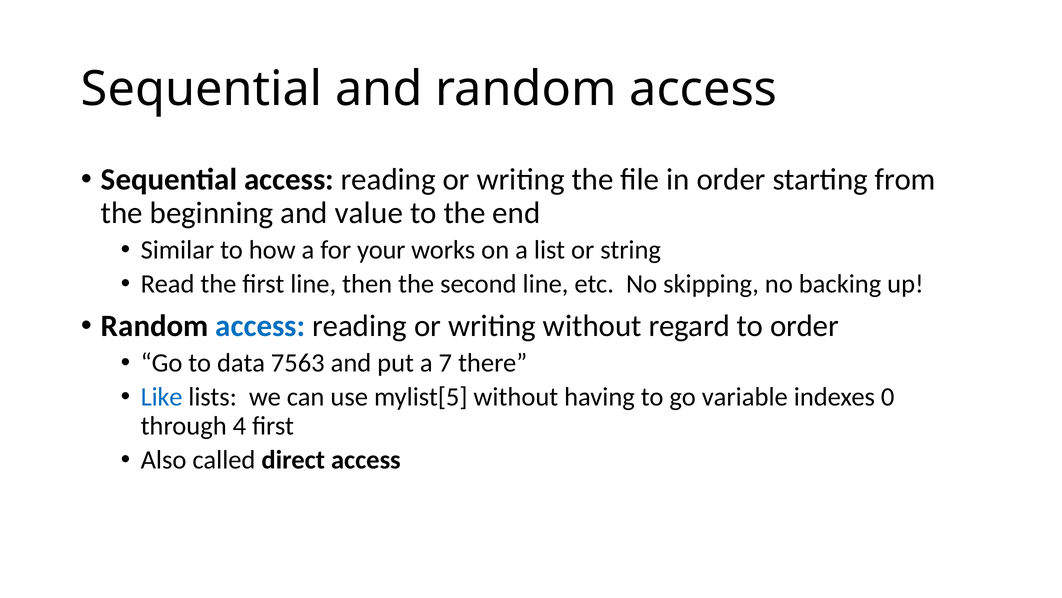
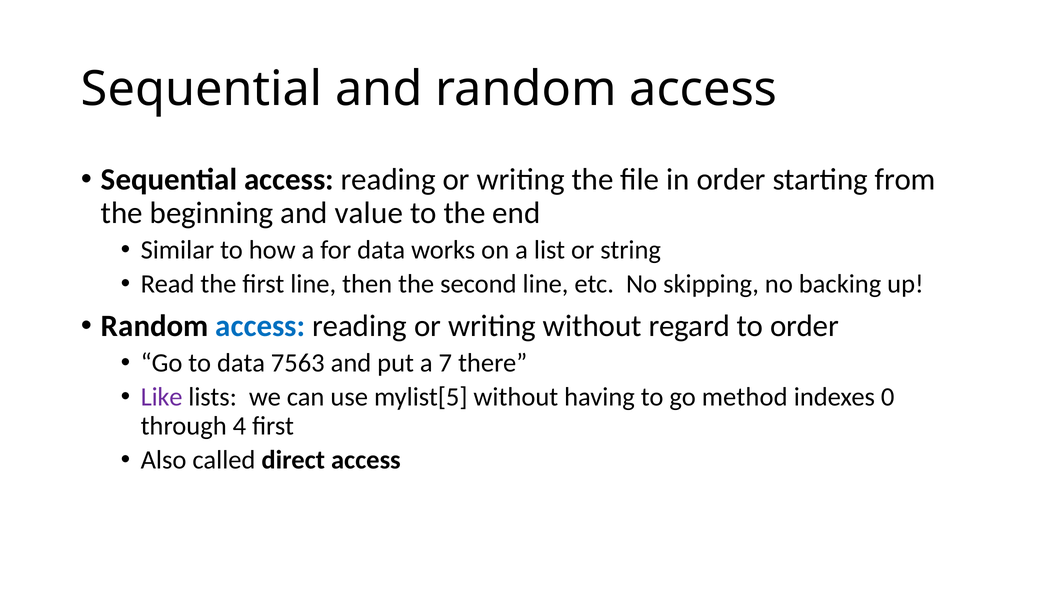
for your: your -> data
Like colour: blue -> purple
variable: variable -> method
